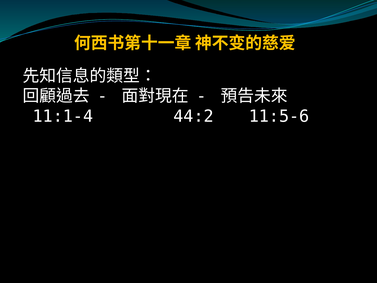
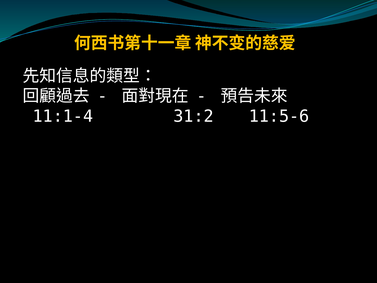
44:2: 44:2 -> 31:2
